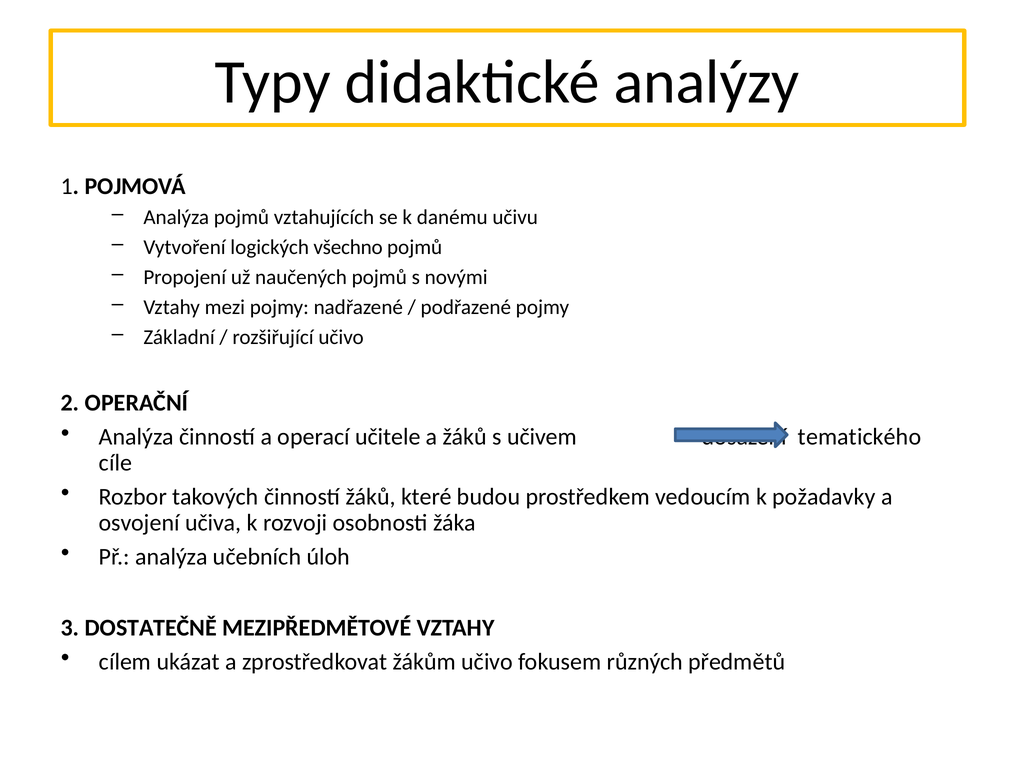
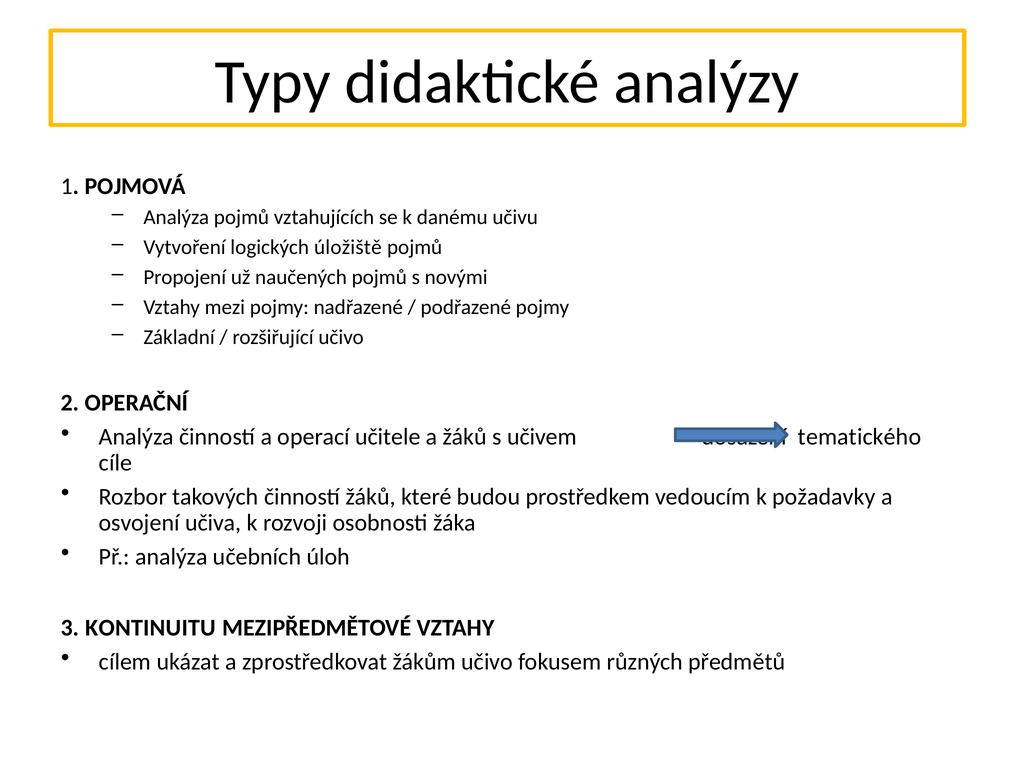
všechno: všechno -> úložiště
DOSTATEČNĚ: DOSTATEČNĚ -> KONTINUITU
